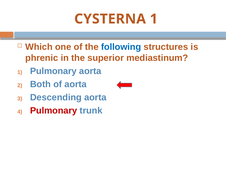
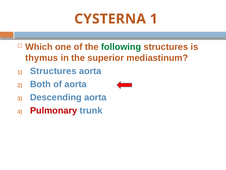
following colour: blue -> green
phrenic: phrenic -> thymus
1 Pulmonary: Pulmonary -> Structures
